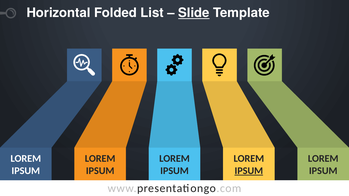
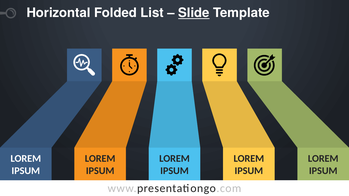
IPSUM at (249, 171) underline: present -> none
